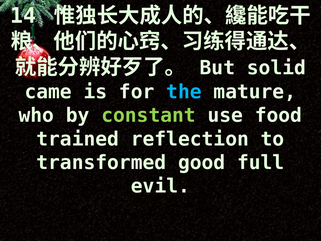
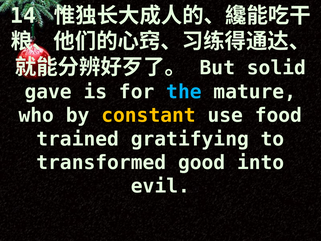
came: came -> gave
constant colour: light green -> yellow
reflection: reflection -> gratifying
full: full -> into
